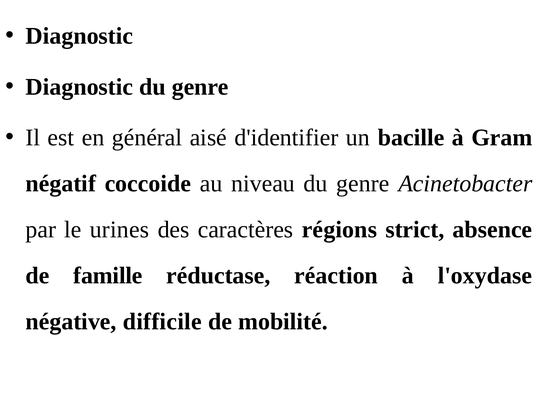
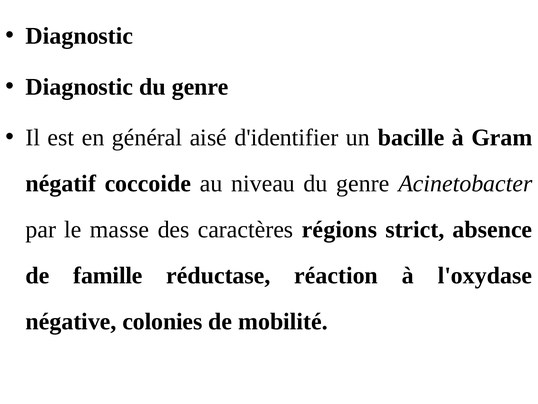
urines: urines -> masse
difficile: difficile -> colonies
